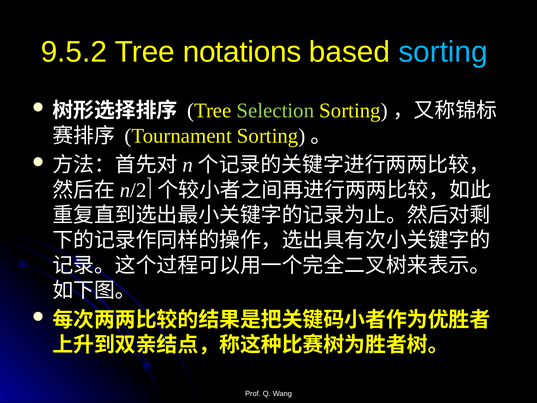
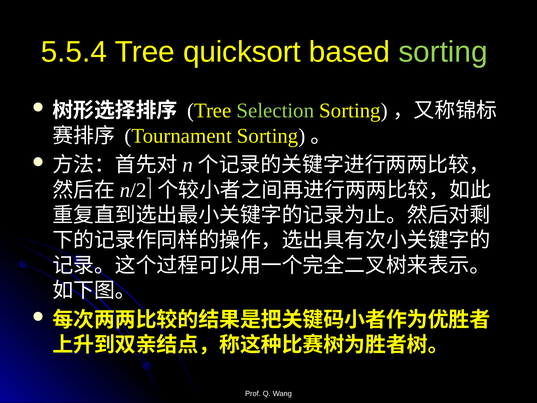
9.5.2: 9.5.2 -> 5.5.4
notations: notations -> quicksort
sorting at (443, 52) colour: light blue -> light green
